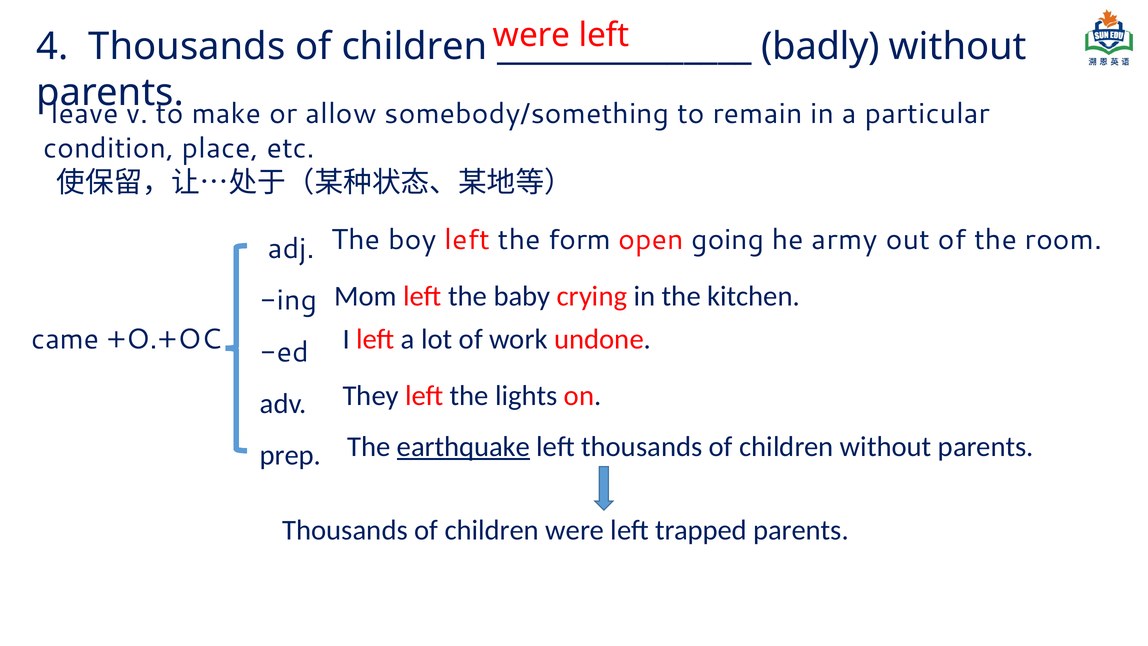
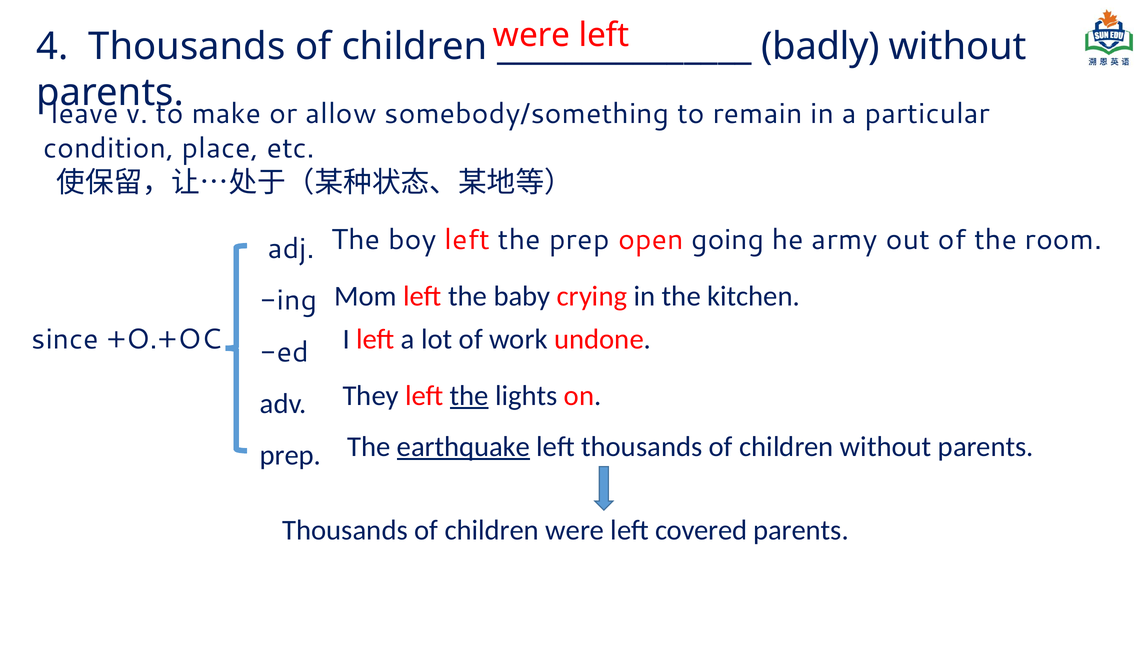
the form: form -> prep
came: came -> since
the at (469, 395) underline: none -> present
trapped: trapped -> covered
